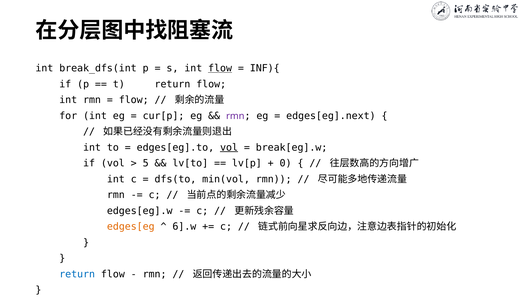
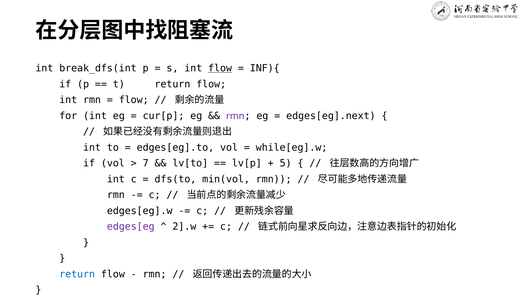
vol at (229, 147) underline: present -> none
break[eg].w: break[eg].w -> while[eg].w
5: 5 -> 7
0: 0 -> 5
edges[eg colour: orange -> purple
6].w: 6].w -> 2].w
